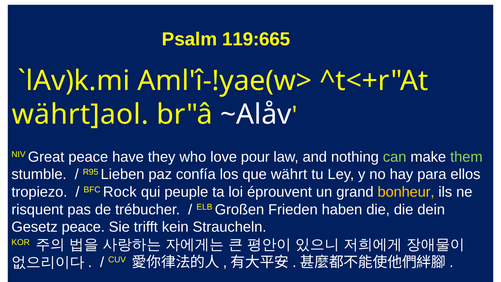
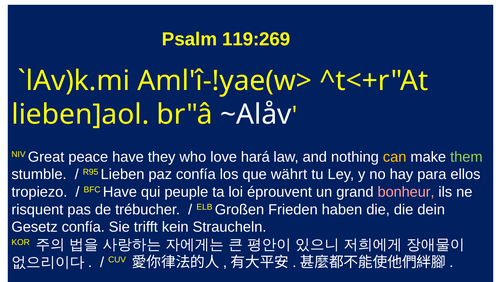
119:665: 119:665 -> 119:269
währt]aol: währt]aol -> lieben]aol
pour: pour -> hará
can colour: light green -> yellow
BFC Rock: Rock -> Have
bonheur colour: yellow -> pink
Gesetz peace: peace -> confía
